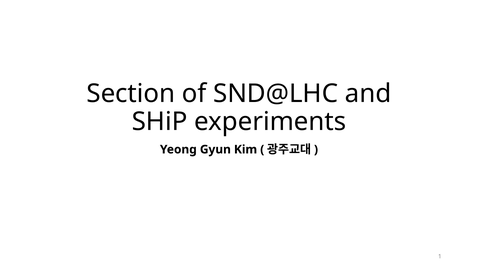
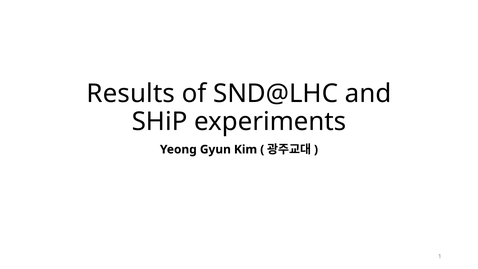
Section: Section -> Results
